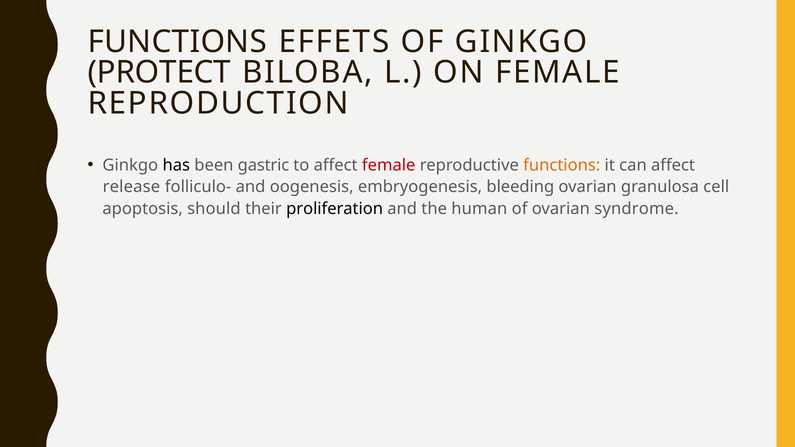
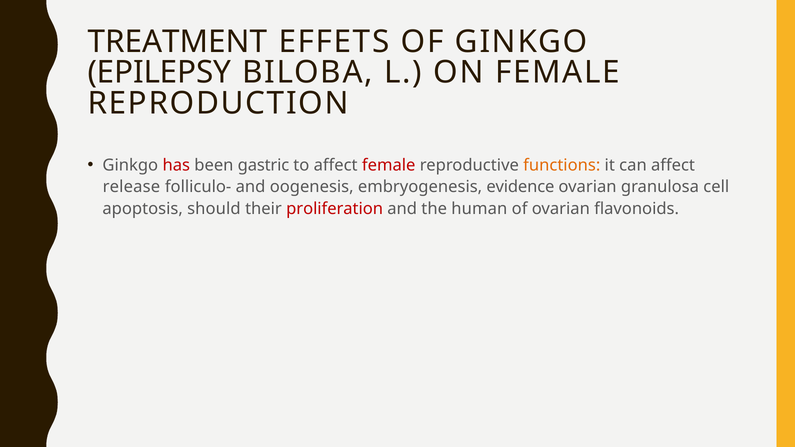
FUNCTIONS at (177, 42): FUNCTIONS -> TREATMENT
PROTECT: PROTECT -> EPILEPSY
has colour: black -> red
bleeding: bleeding -> evidence
proliferation colour: black -> red
syndrome: syndrome -> flavonoids
